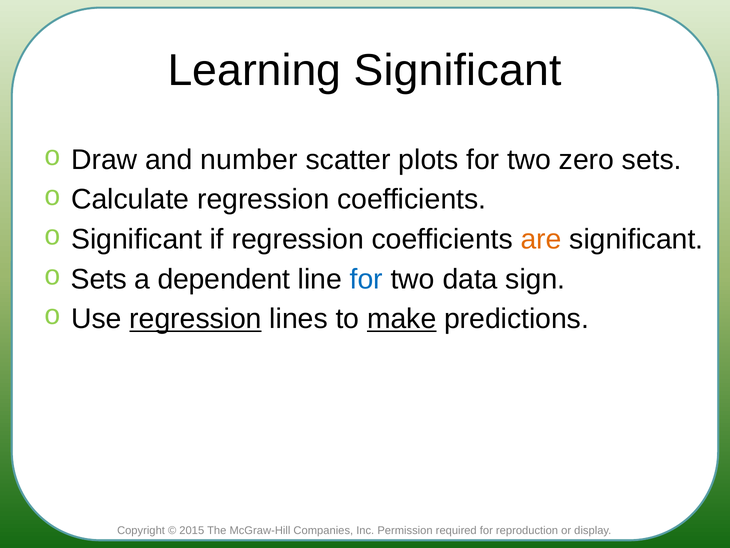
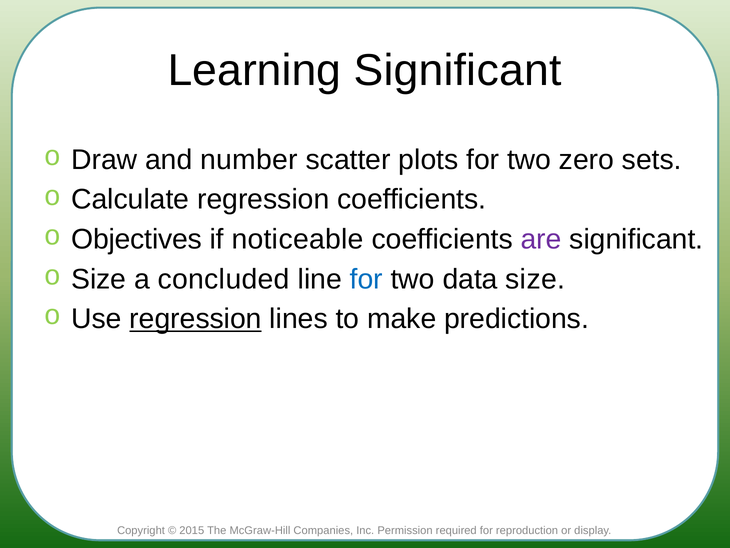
Significant at (137, 239): Significant -> Objectives
if regression: regression -> noticeable
are colour: orange -> purple
Sets at (99, 279): Sets -> Size
dependent: dependent -> concluded
data sign: sign -> size
make underline: present -> none
